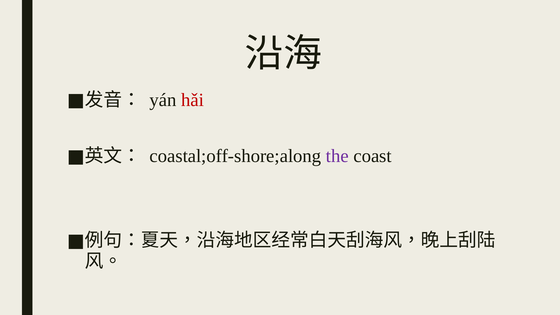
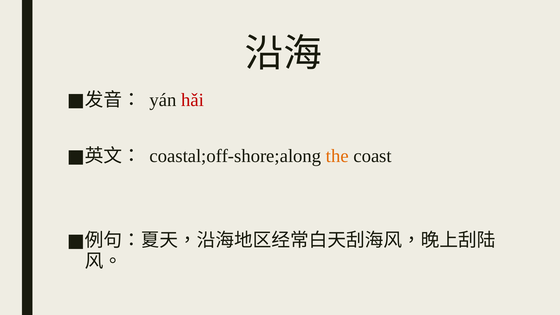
the colour: purple -> orange
